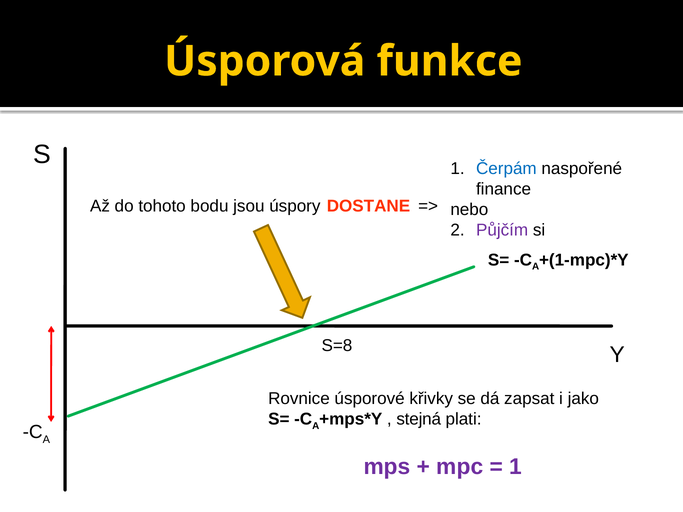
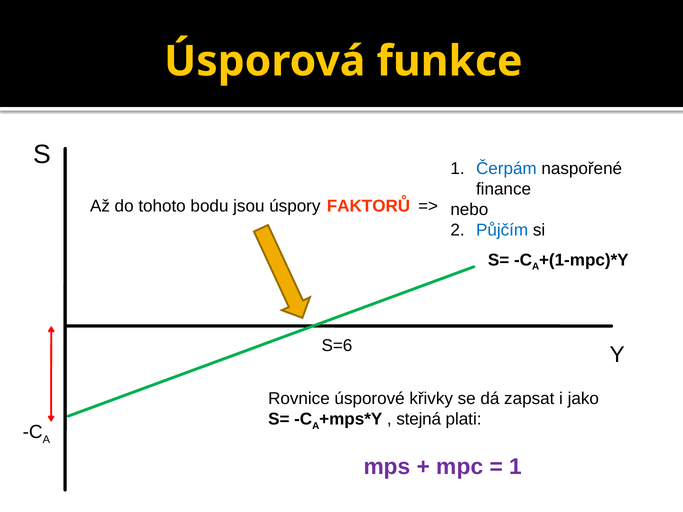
DOSTANE: DOSTANE -> FAKTORŮ
Půjčím colour: purple -> blue
S=8: S=8 -> S=6
